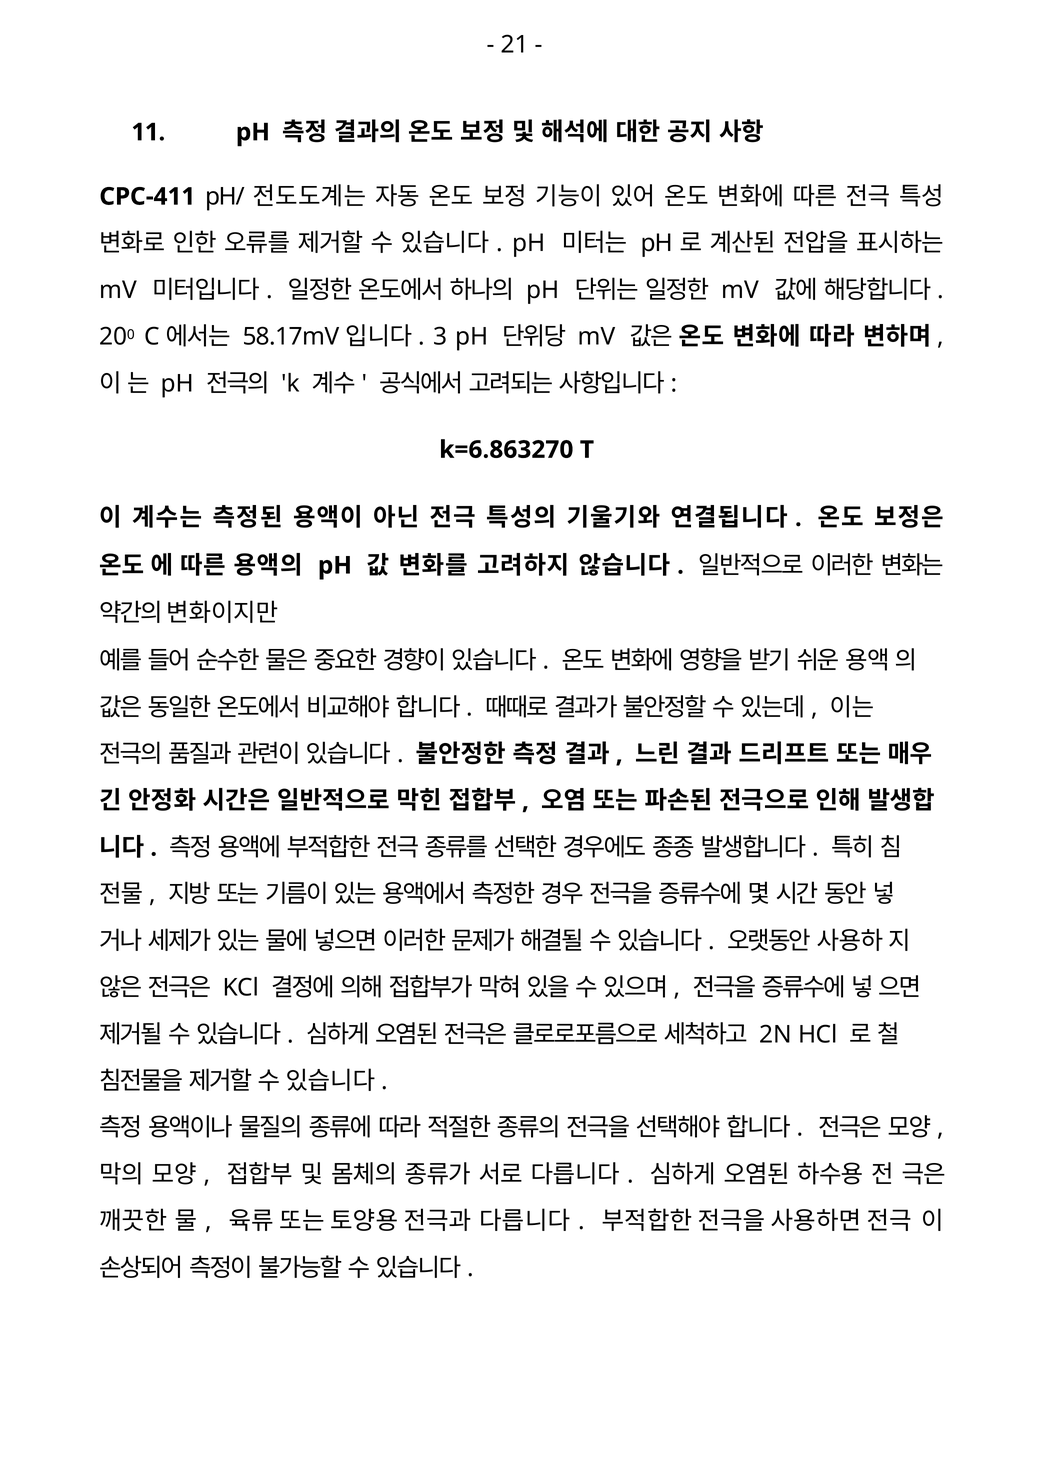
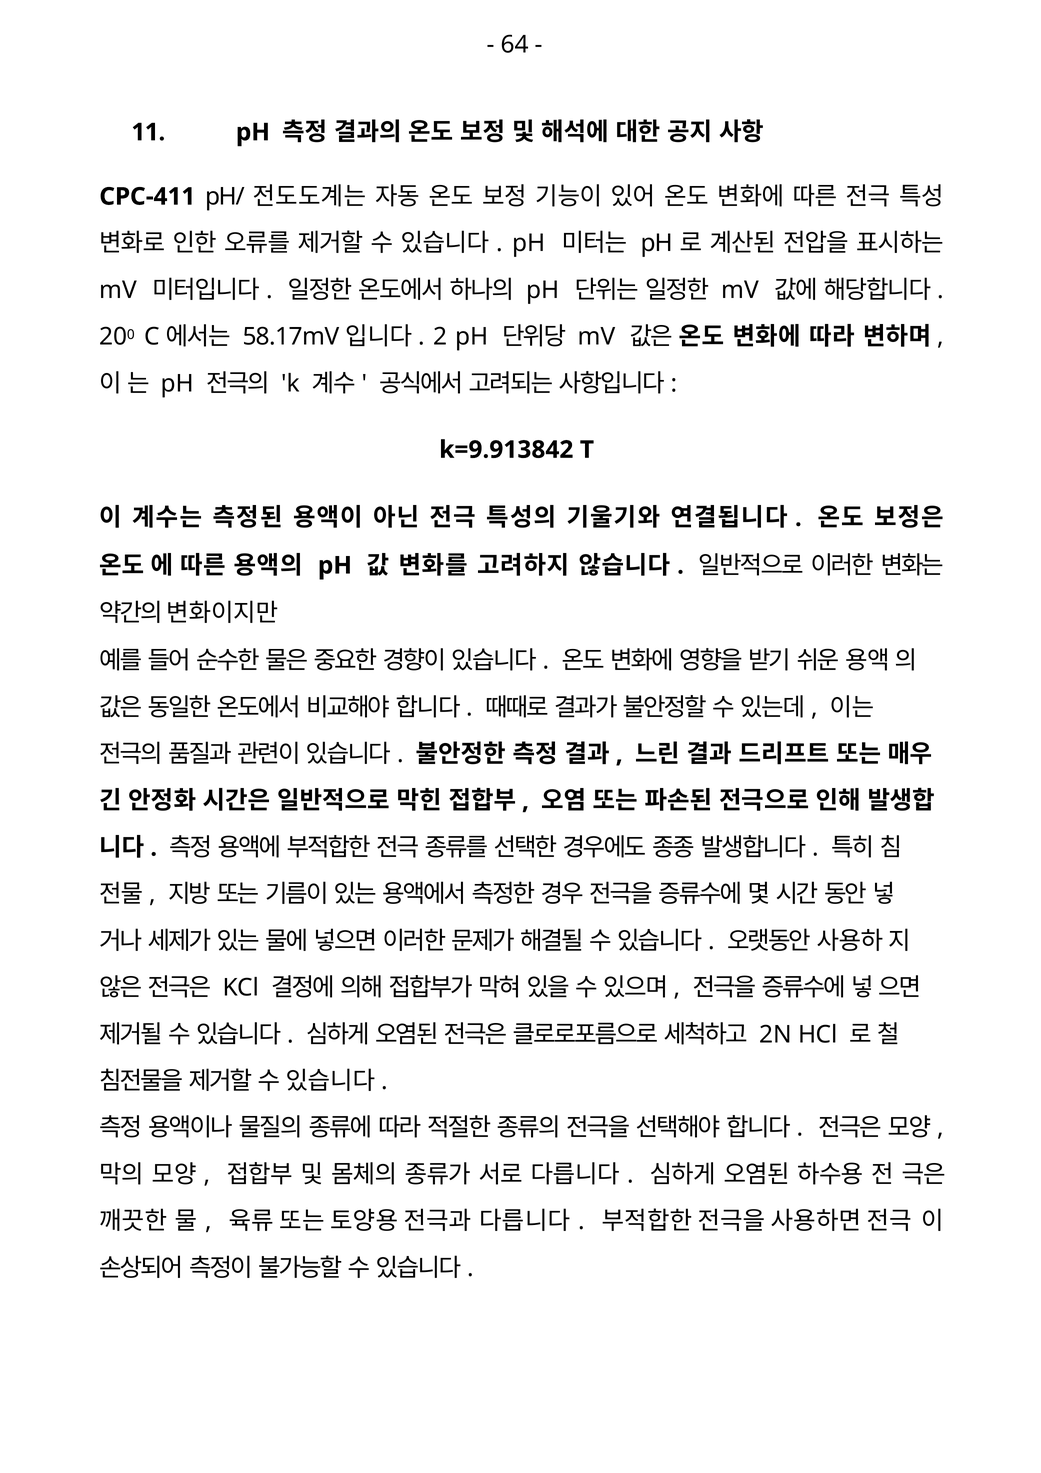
21: 21 -> 64
3: 3 -> 2
k=6.863270: k=6.863270 -> k=9.913842
